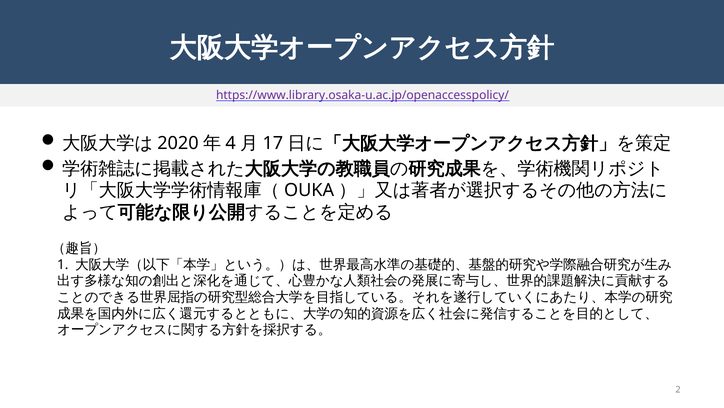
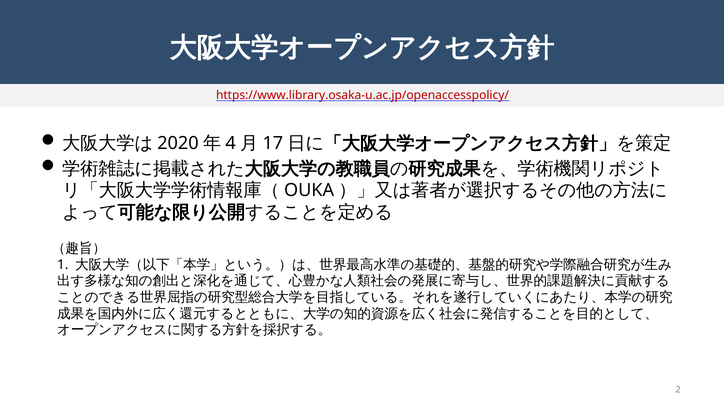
https://www.library.osaka-u.ac.jp/openaccesspolicy/ colour: purple -> red
